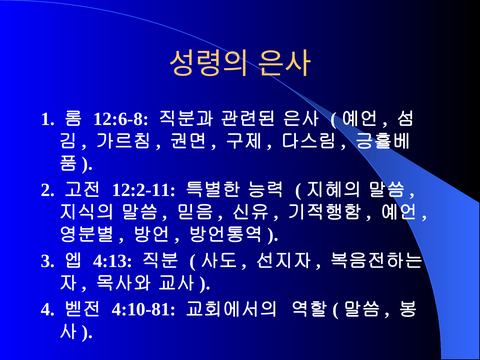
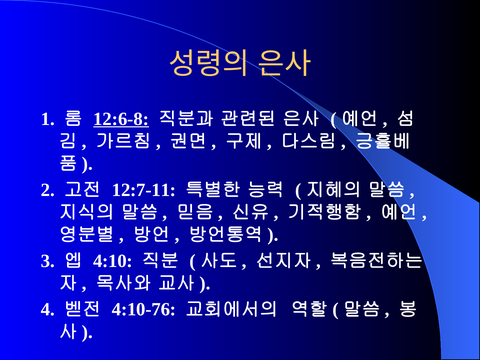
12:6-8 underline: none -> present
12:2-11: 12:2-11 -> 12:7-11
4:13: 4:13 -> 4:10
4:10-81: 4:10-81 -> 4:10-76
